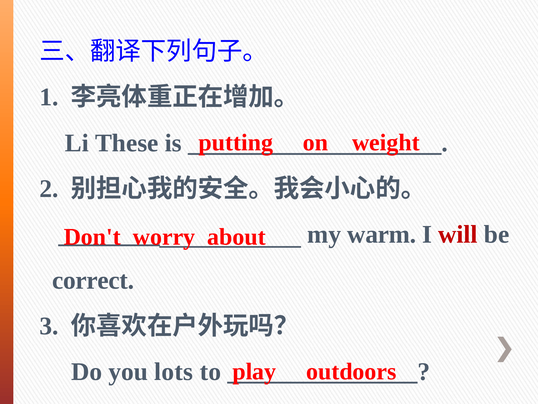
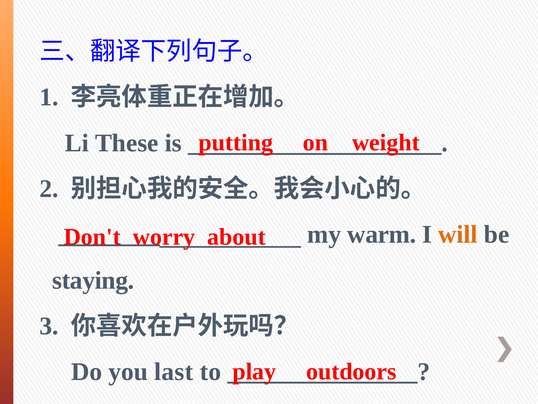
will colour: red -> orange
correct: correct -> staying
lots: lots -> last
